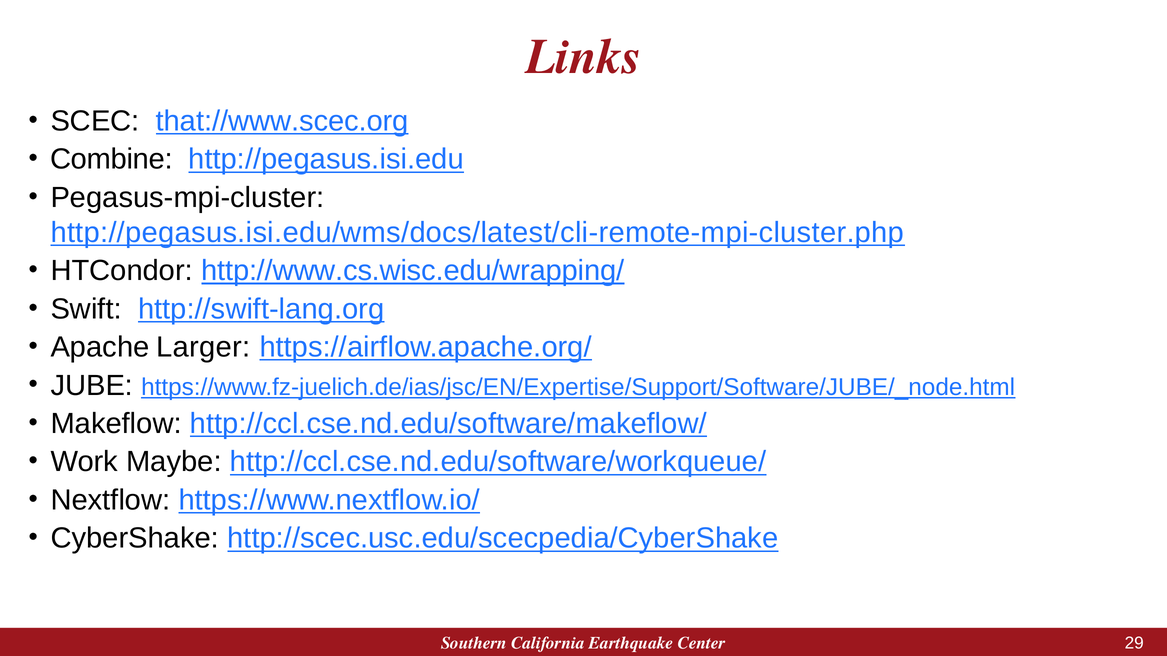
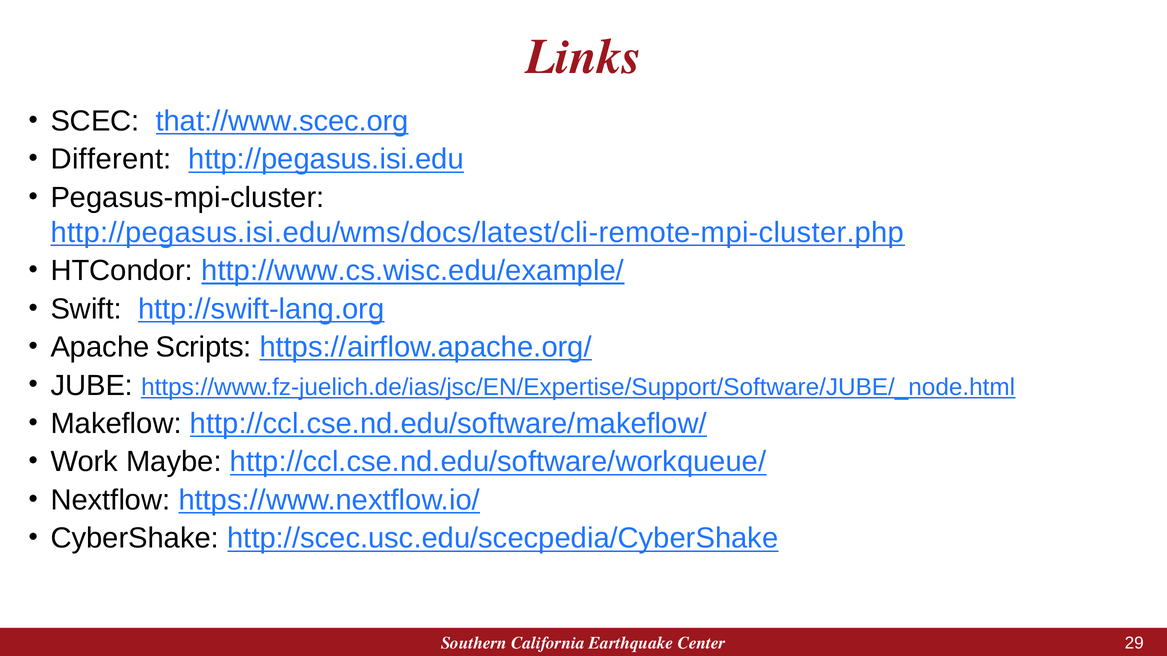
Combine: Combine -> Different
http://www.cs.wisc.edu/wrapping/: http://www.cs.wisc.edu/wrapping/ -> http://www.cs.wisc.edu/example/
Larger: Larger -> Scripts
